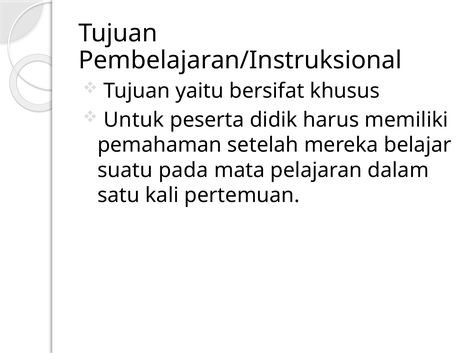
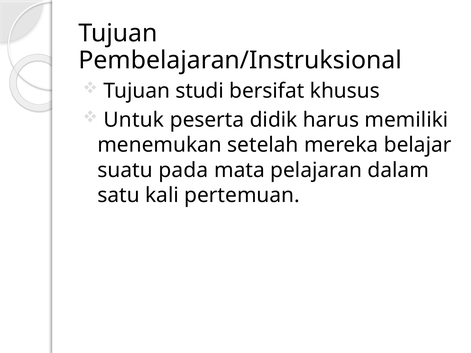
yaitu: yaitu -> studi
pemahaman: pemahaman -> menemukan
